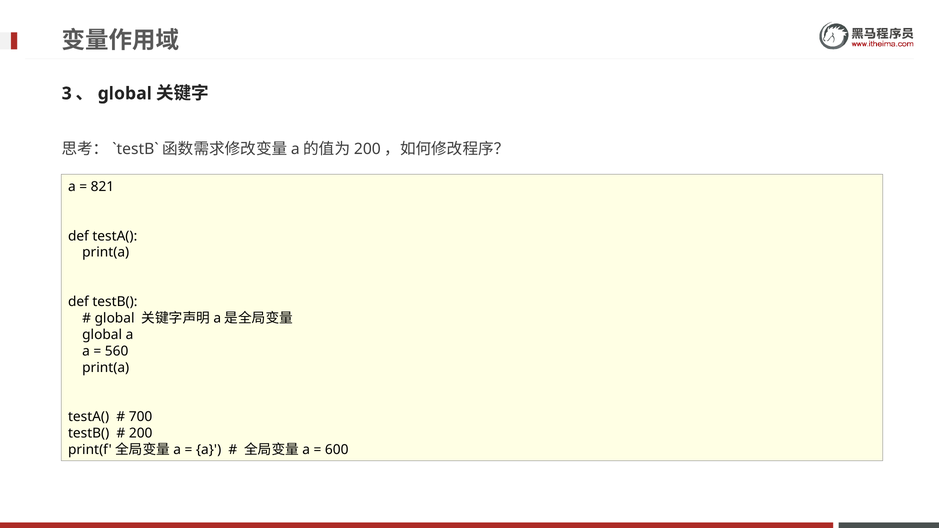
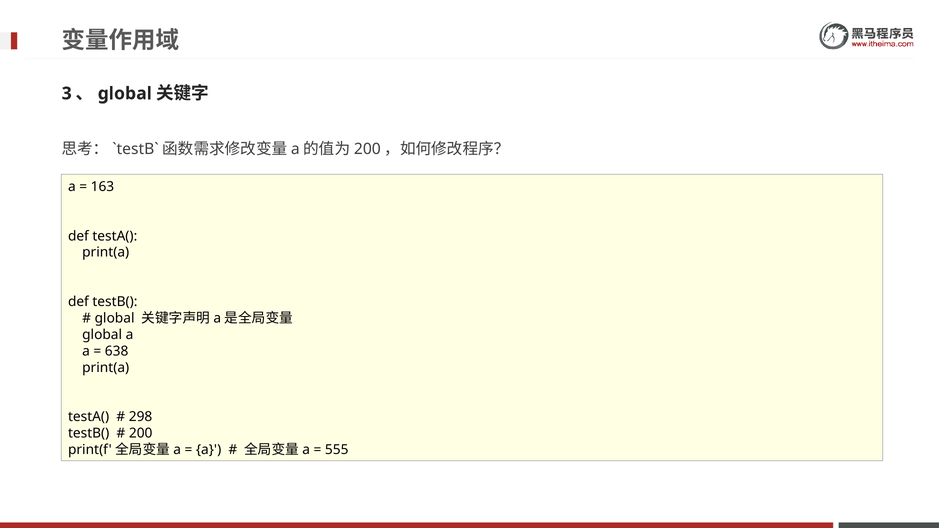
821: 821 -> 163
560: 560 -> 638
700: 700 -> 298
600: 600 -> 555
